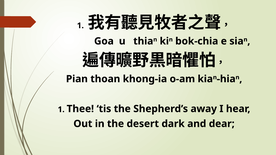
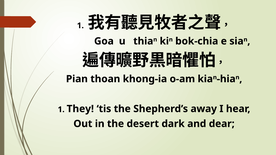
Thee: Thee -> They
